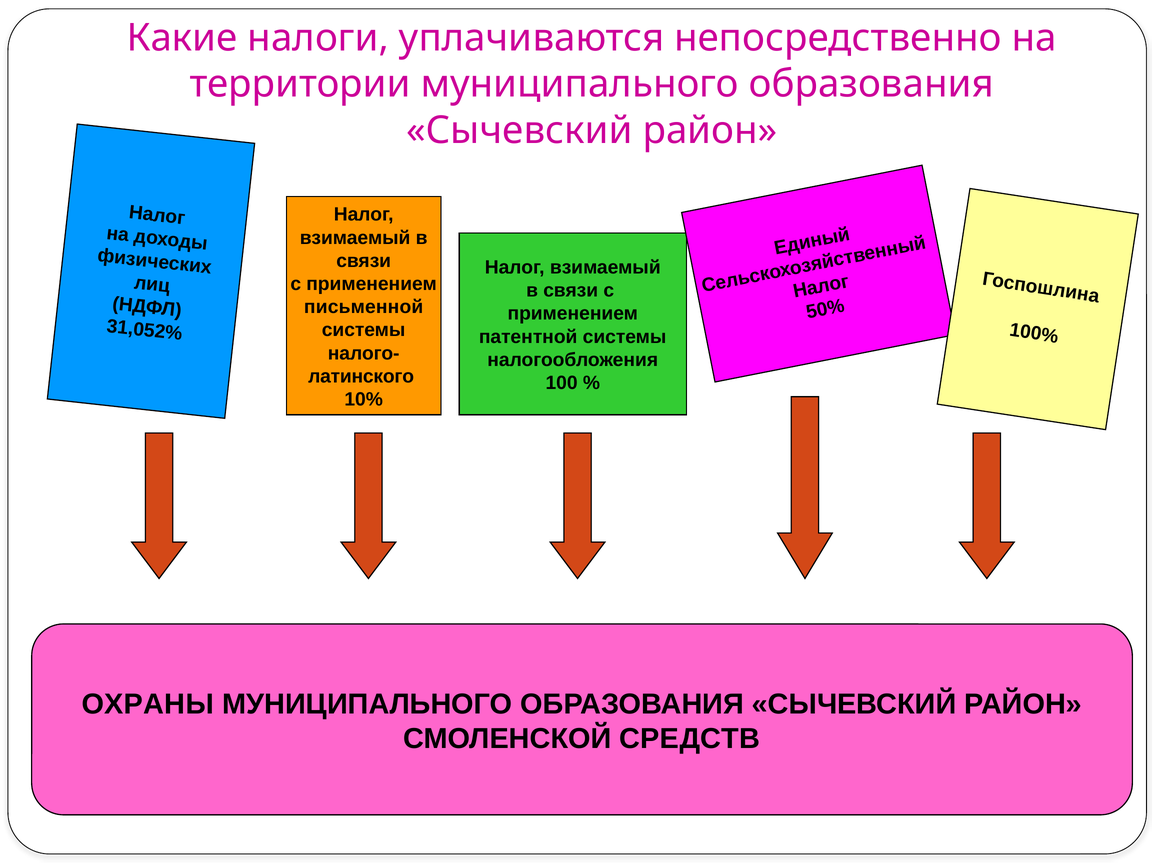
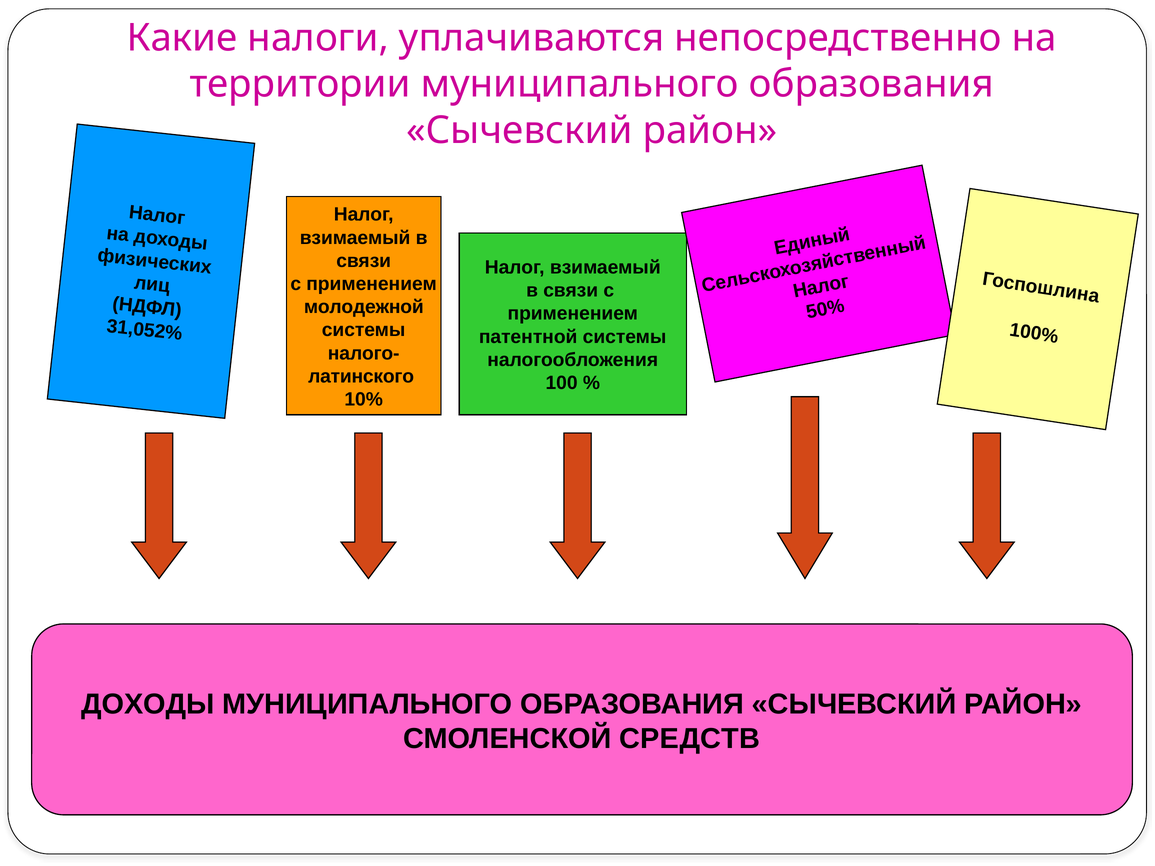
письменной: письменной -> молодежной
ОХРАНЫ at (148, 704): ОХРАНЫ -> ДОХОДЫ
